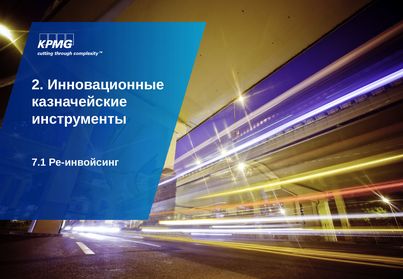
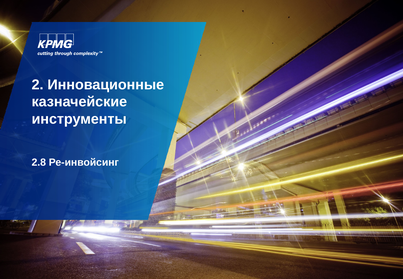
7.1: 7.1 -> 2.8
